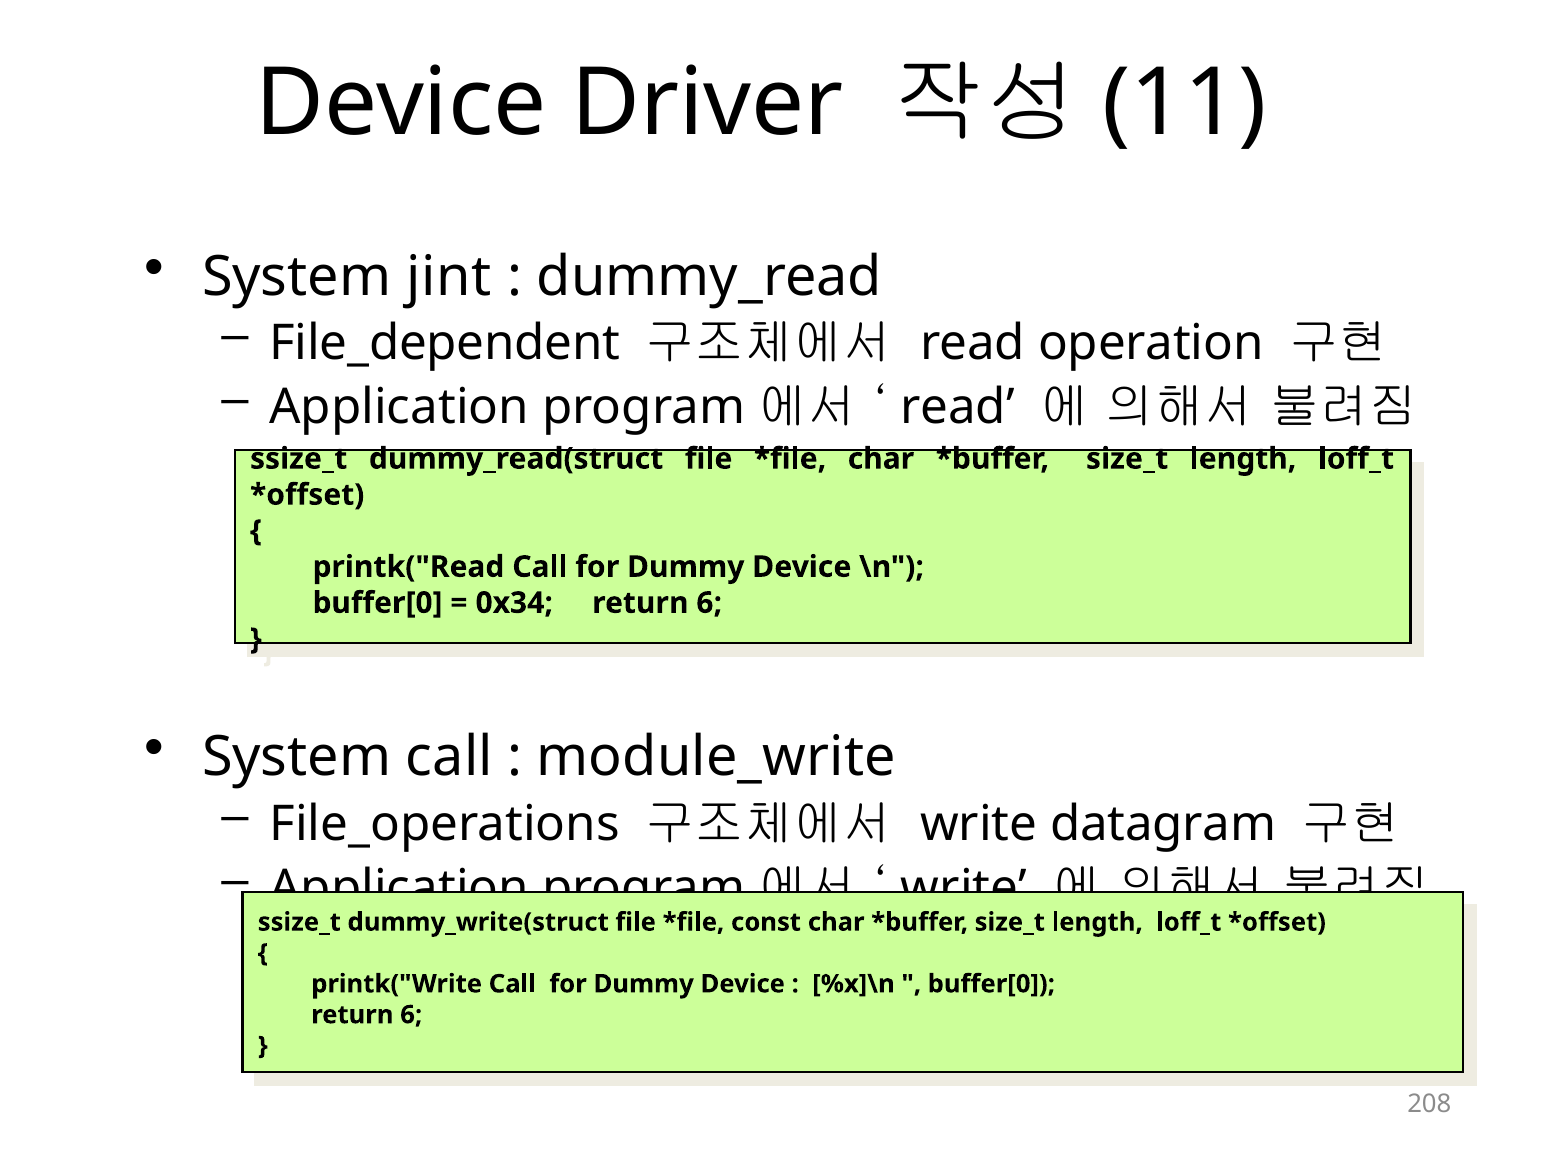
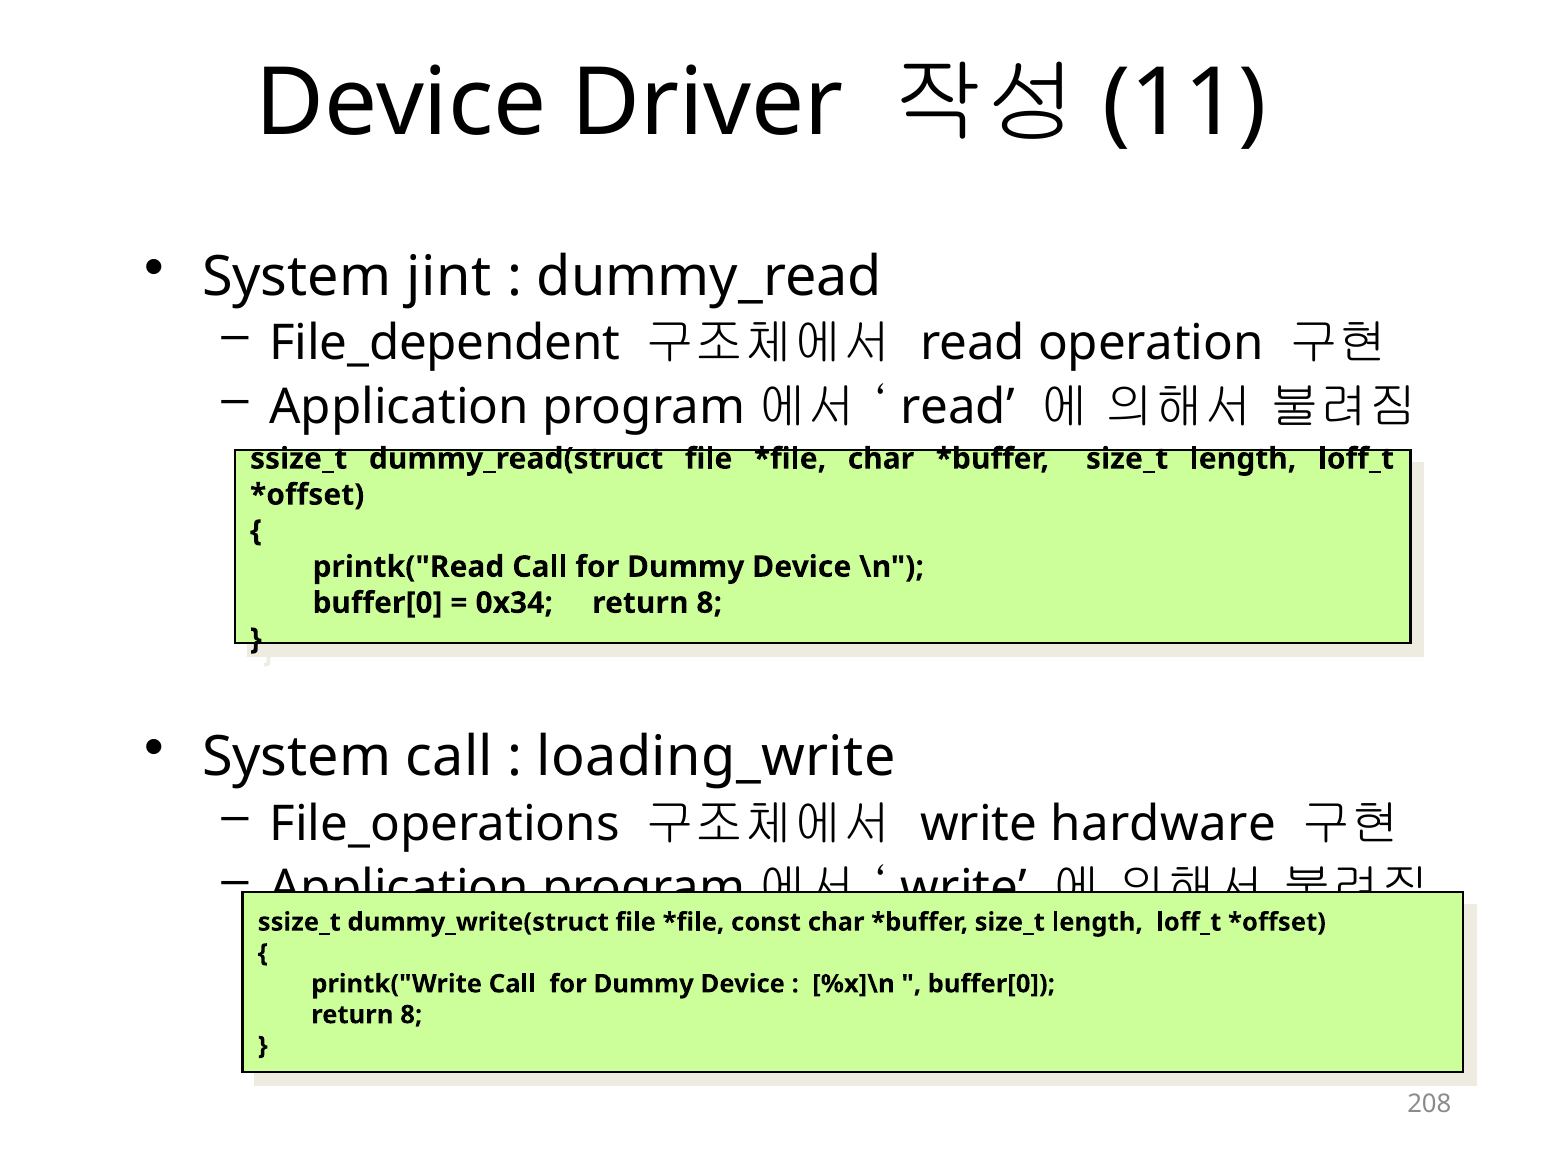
6 at (709, 603): 6 -> 8
module_write: module_write -> loading_write
datagram: datagram -> hardware
6 at (411, 1015): 6 -> 8
